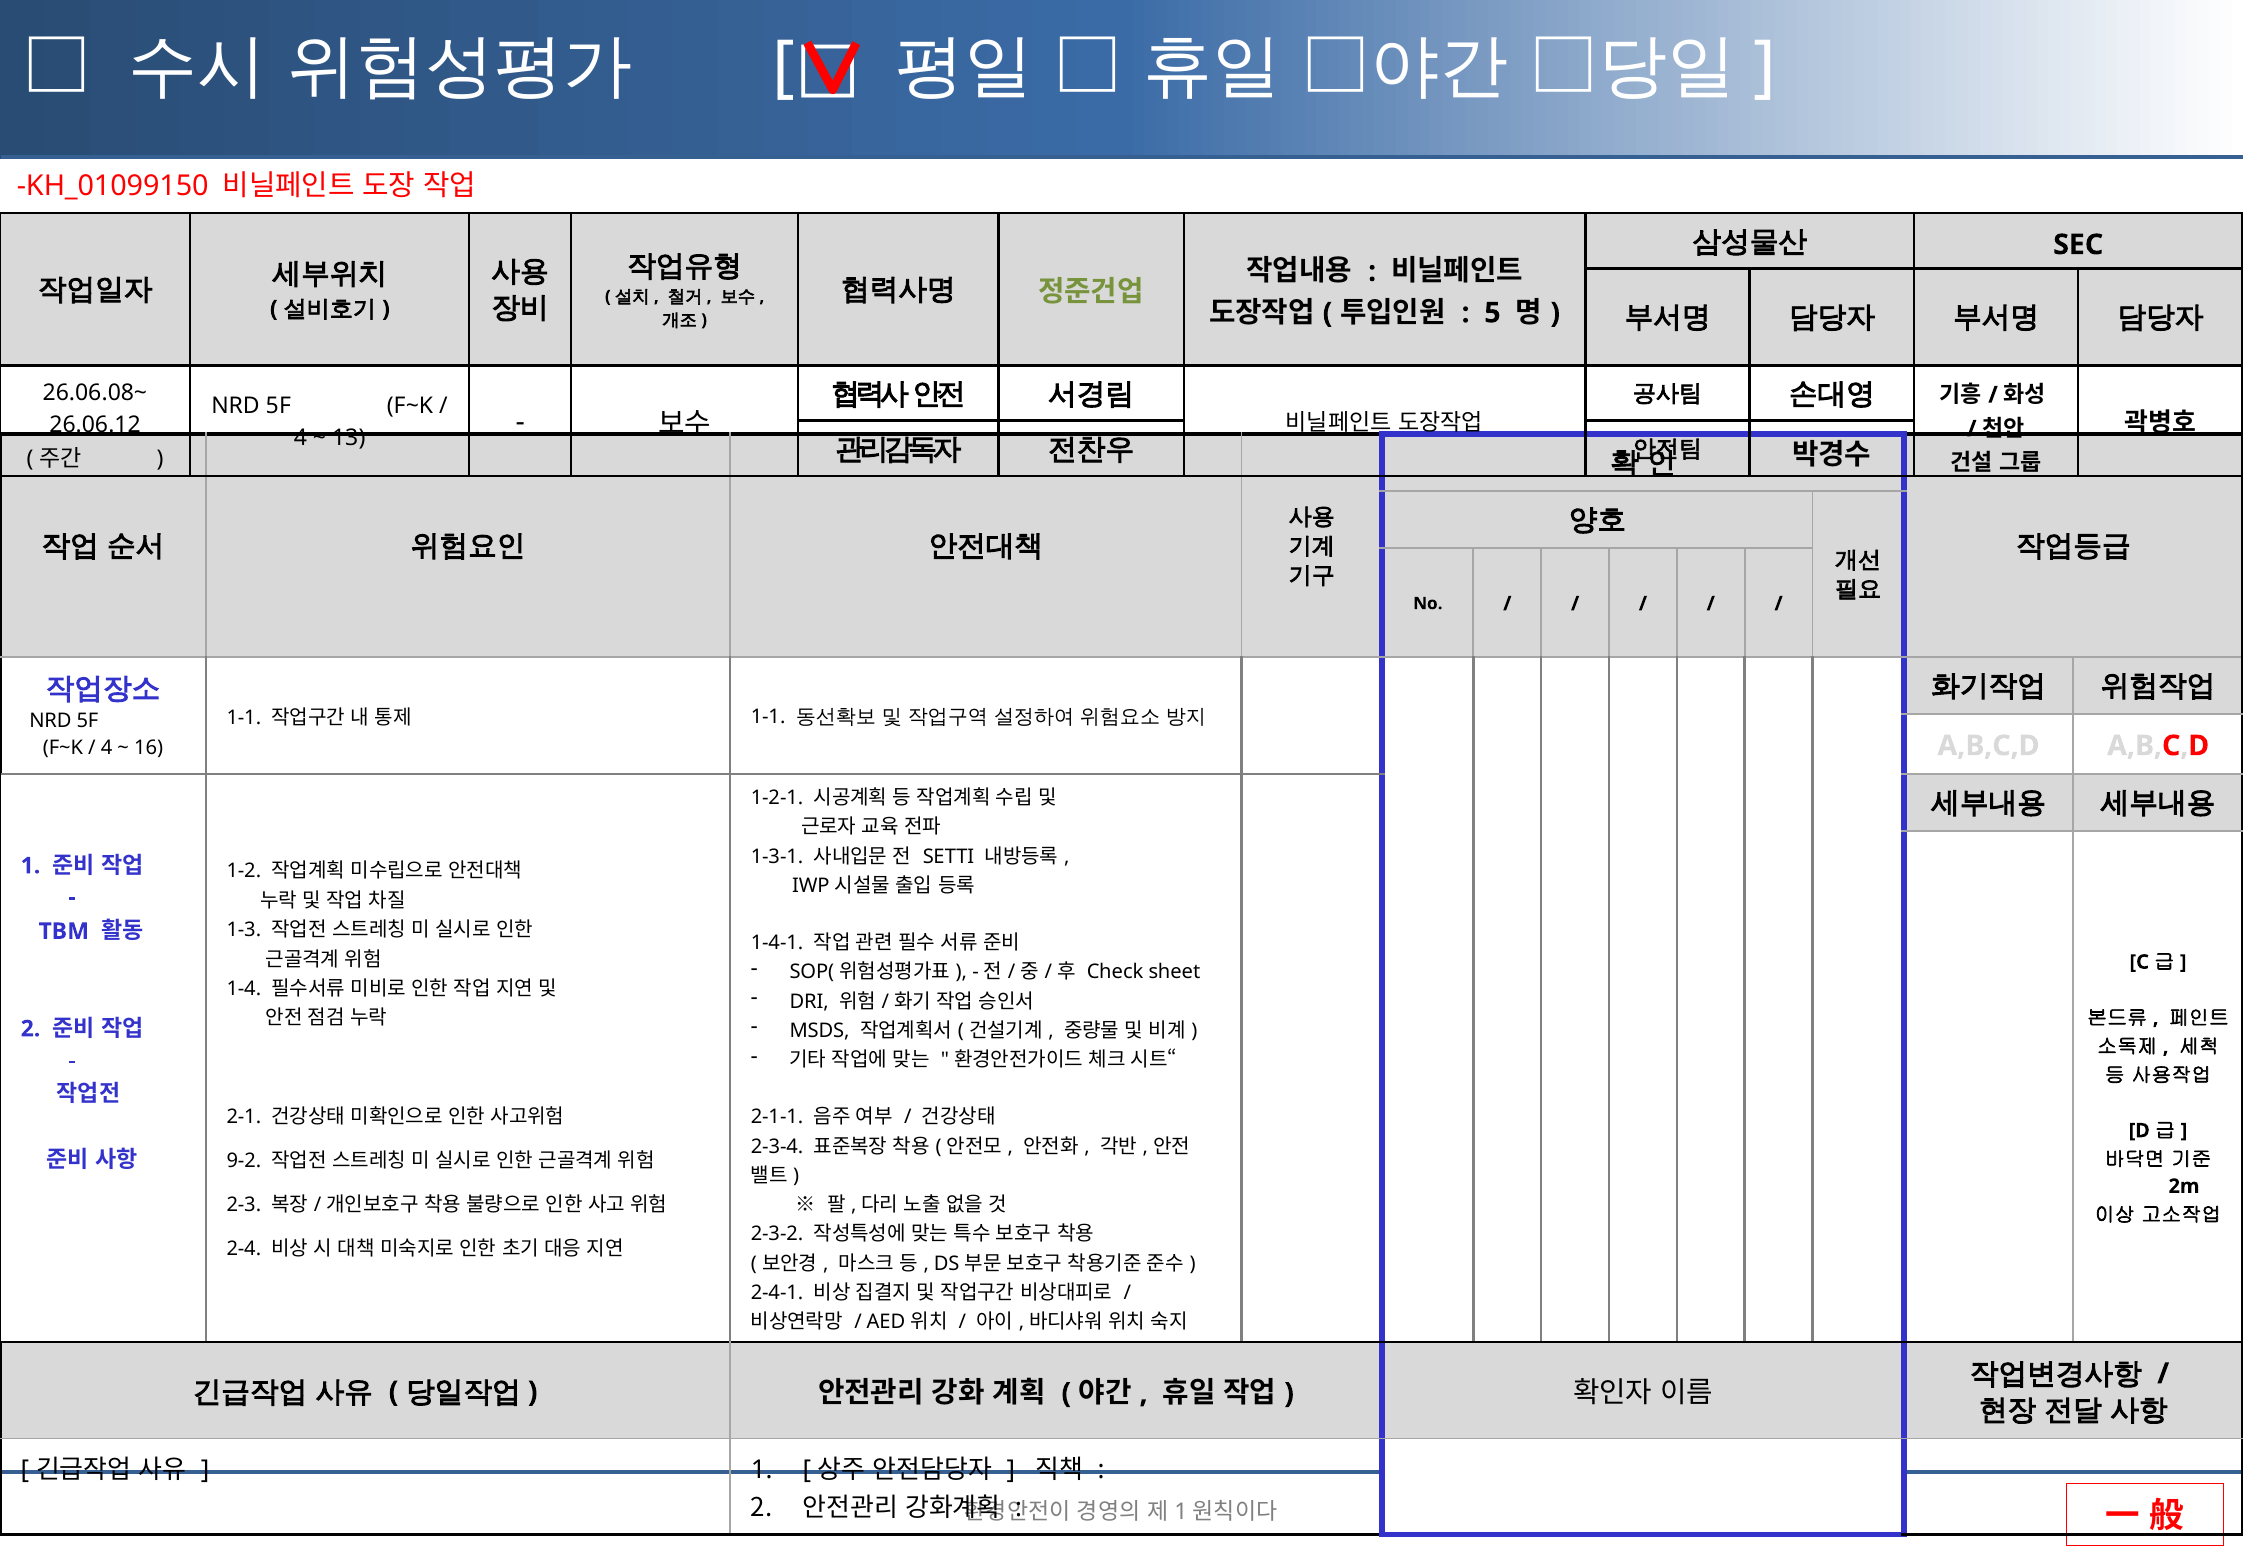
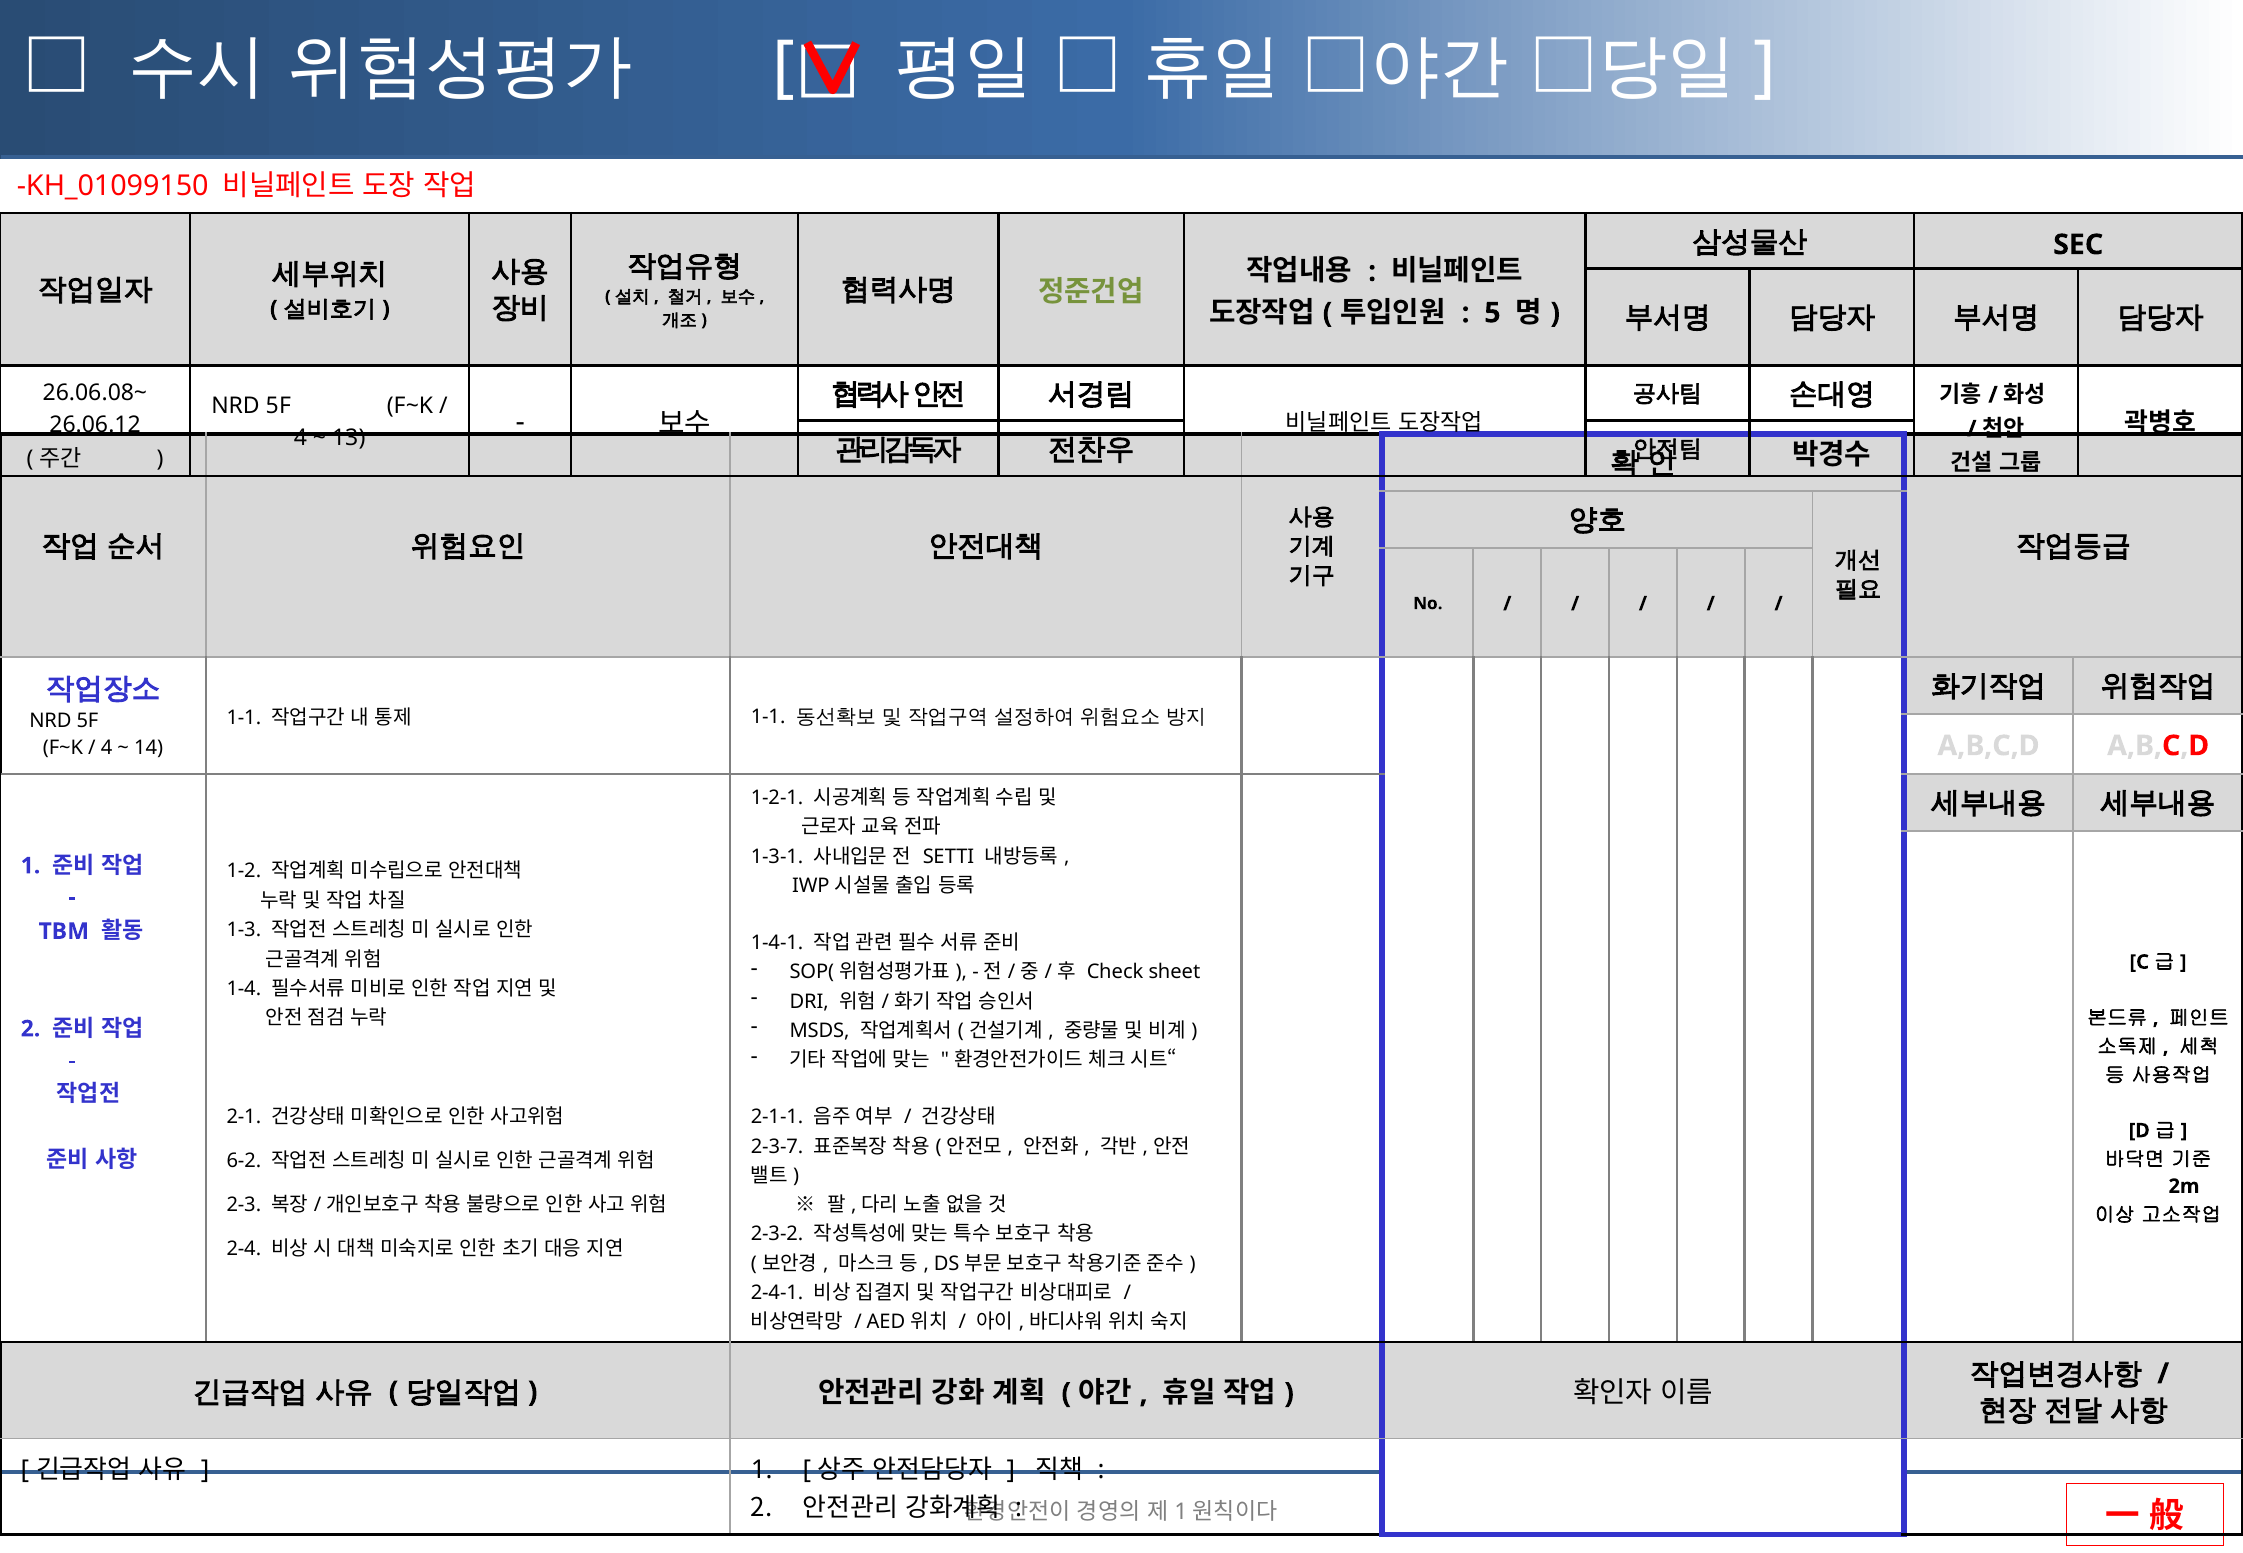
16: 16 -> 14
2-3-4: 2-3-4 -> 2-3-7
9-2: 9-2 -> 6-2
